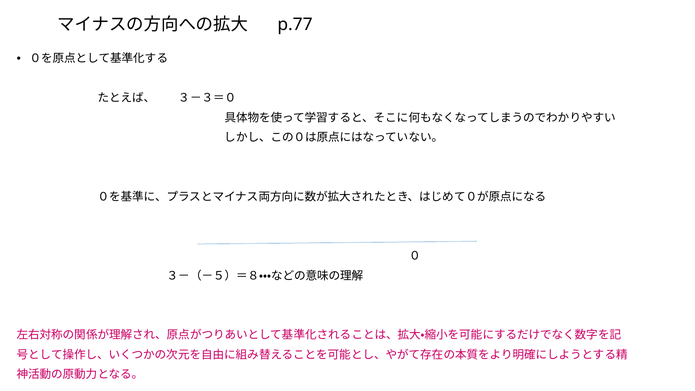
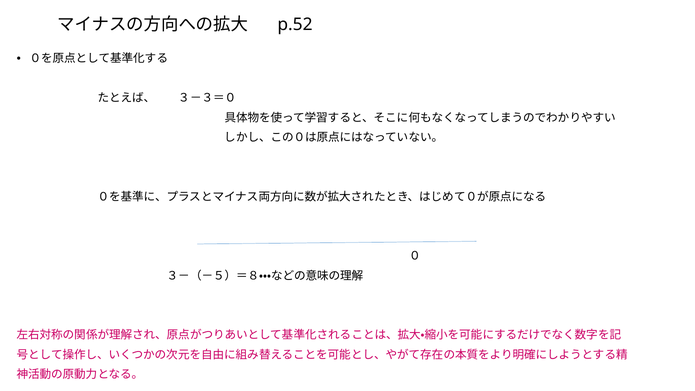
p.77: p.77 -> p.52
